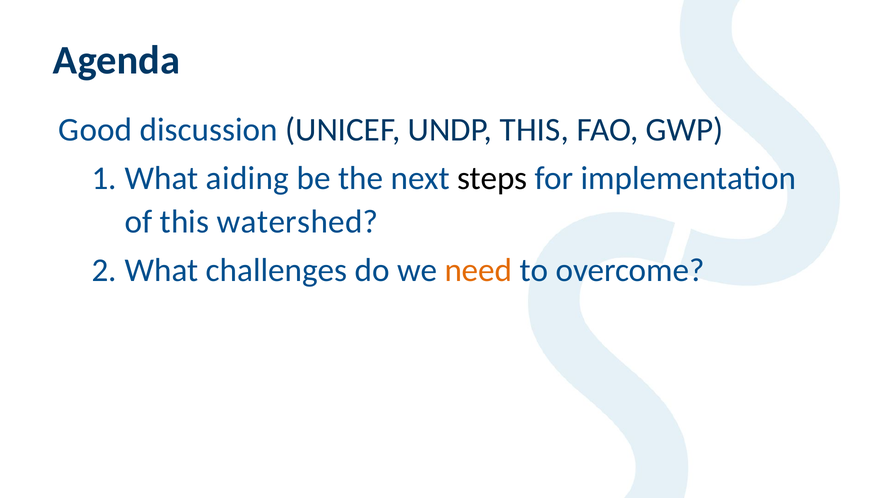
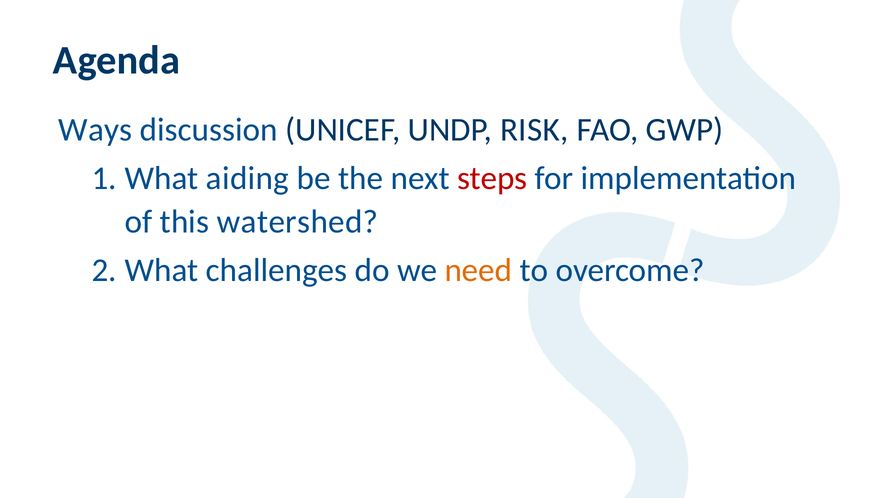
Good: Good -> Ways
UNDP THIS: THIS -> RISK
steps colour: black -> red
